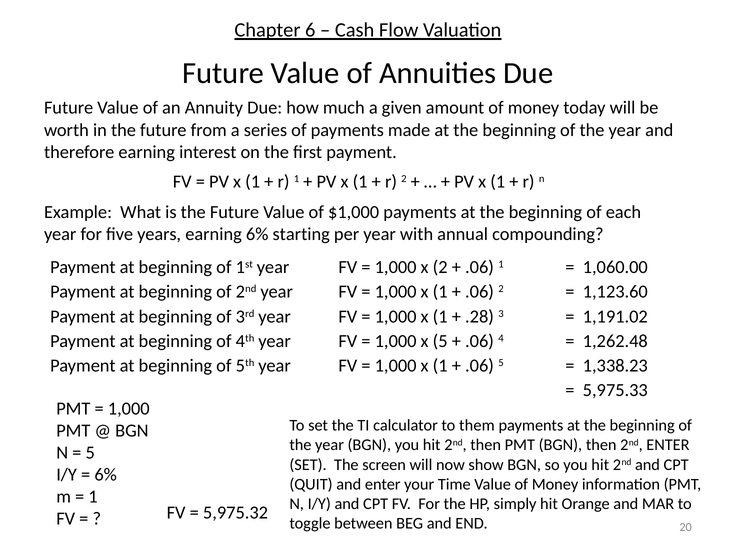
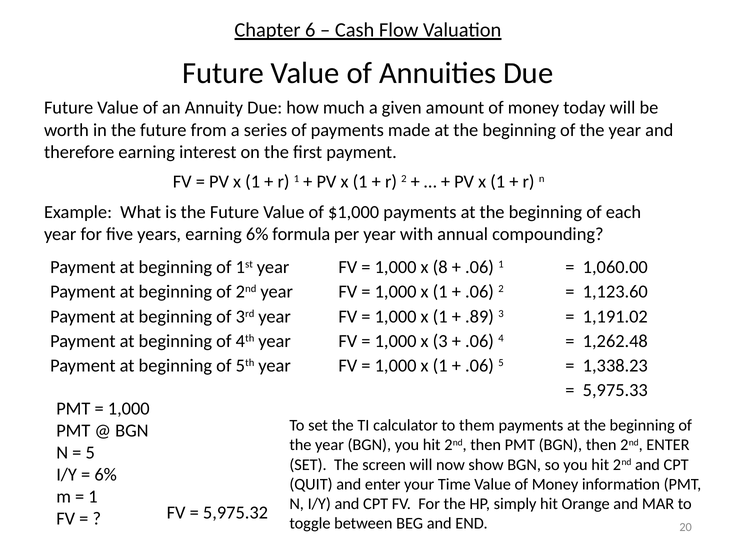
starting: starting -> formula
x 2: 2 -> 8
.28: .28 -> .89
x 5: 5 -> 3
